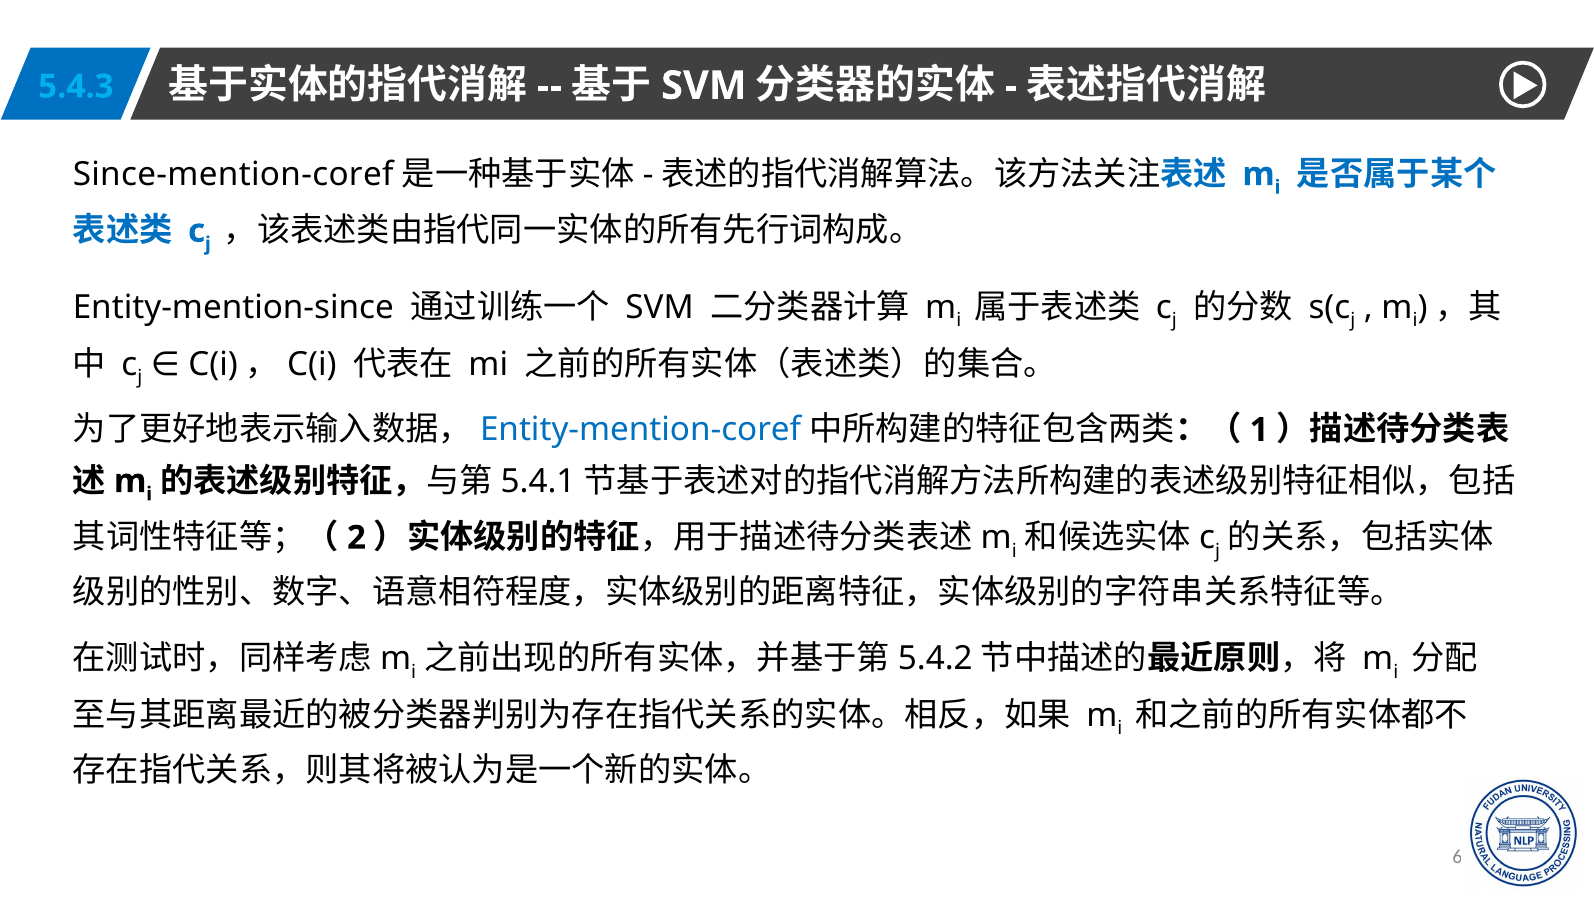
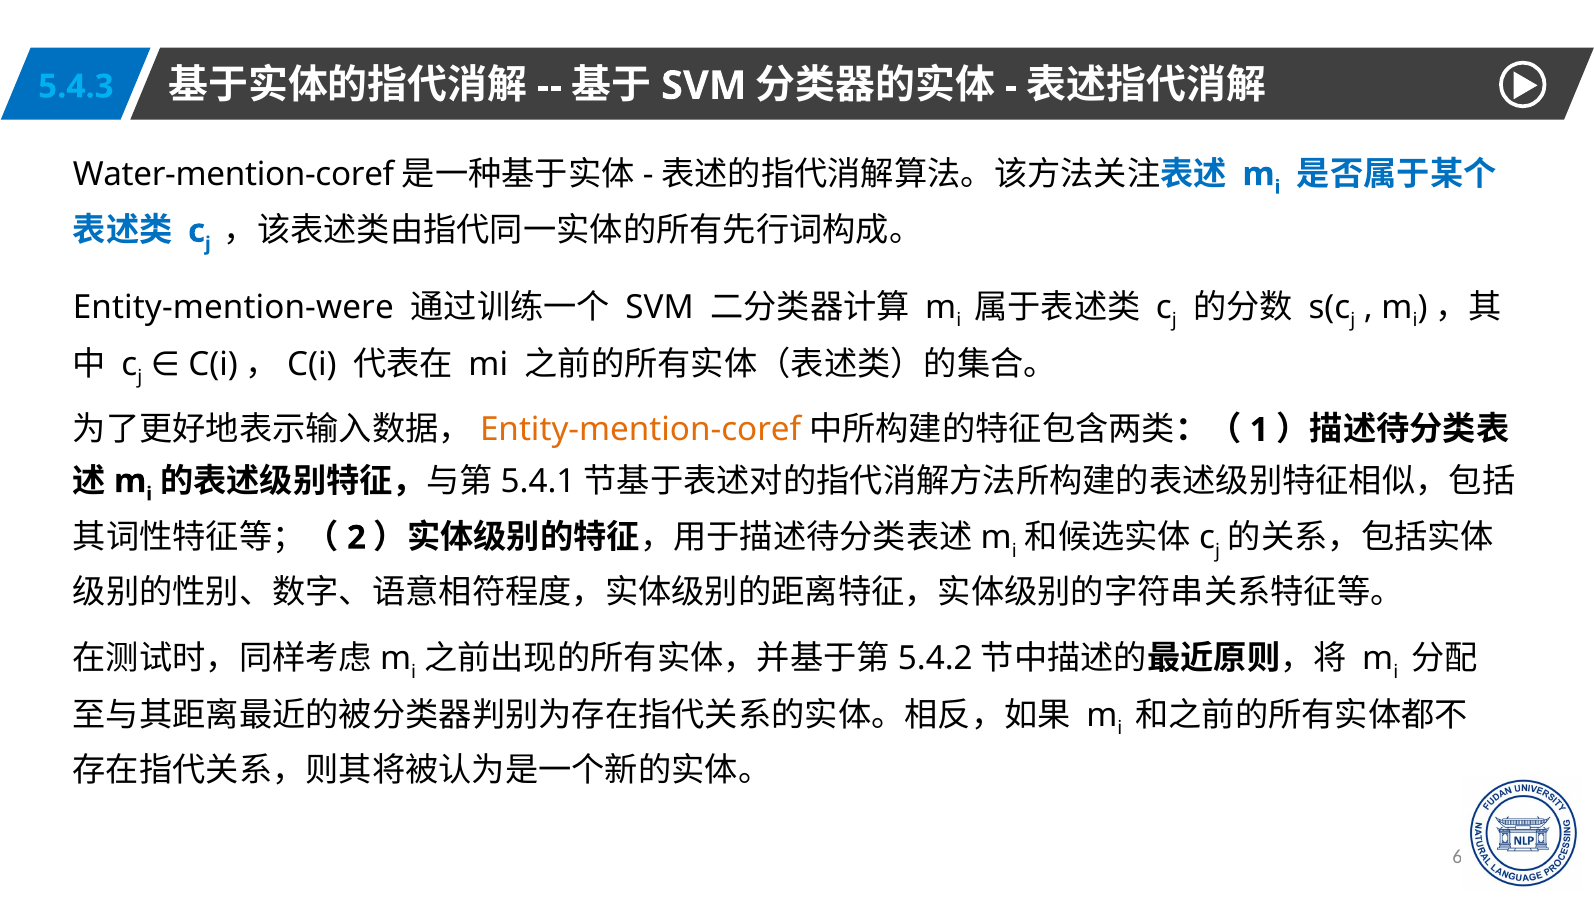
Since-mention-coref: Since-mention-coref -> Water-mention-coref
Entity-mention-since: Entity-mention-since -> Entity-mention-were
Entity-mention-coref colour: blue -> orange
